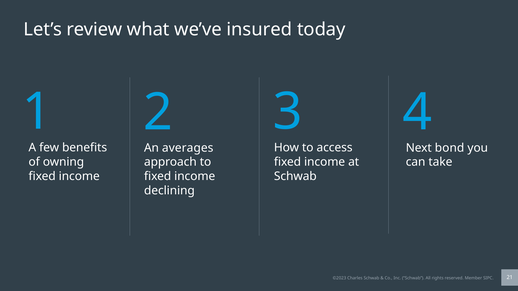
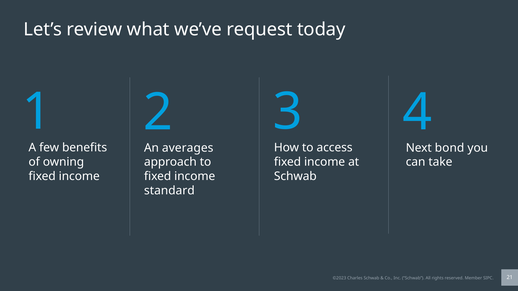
insured: insured -> request
declining: declining -> standard
